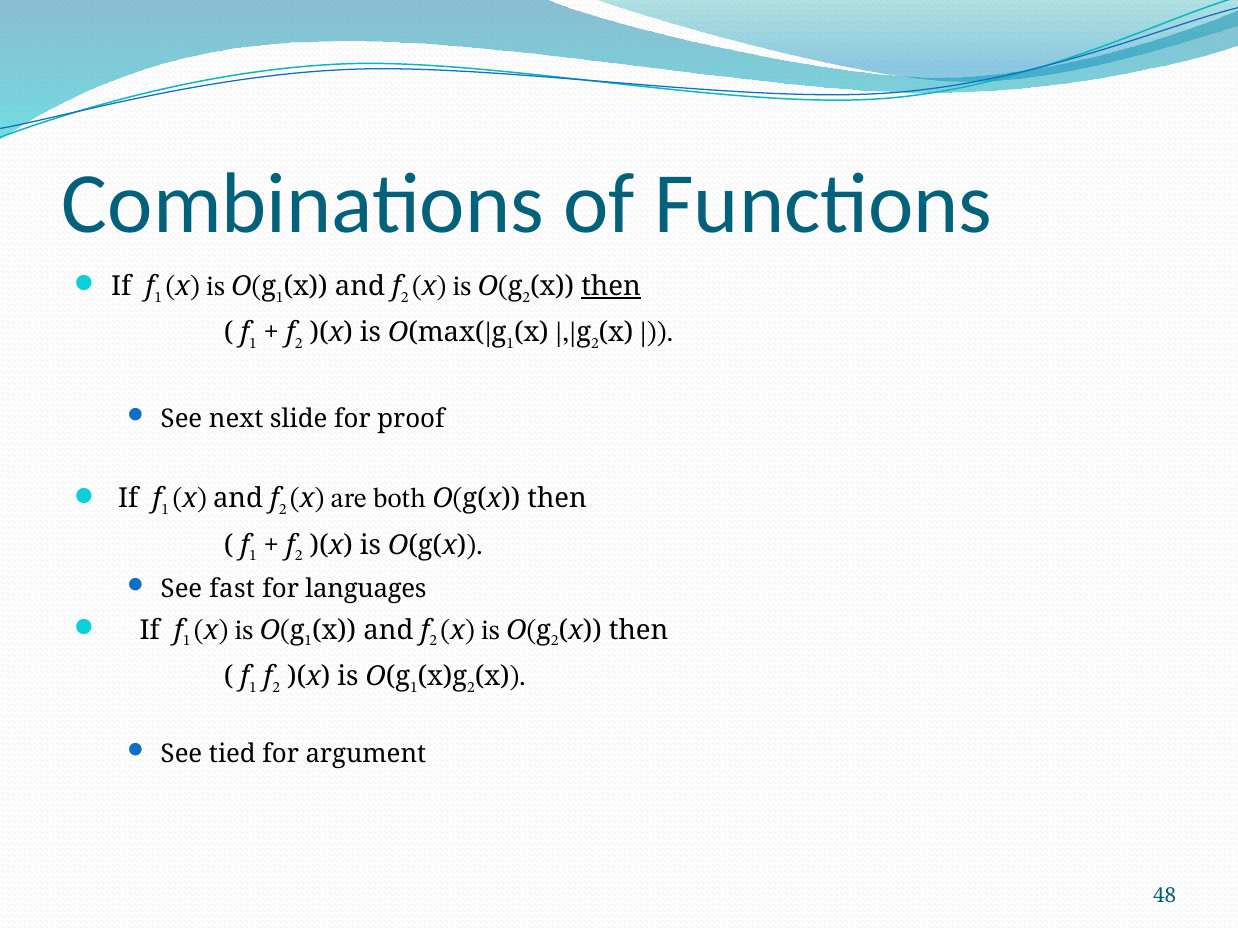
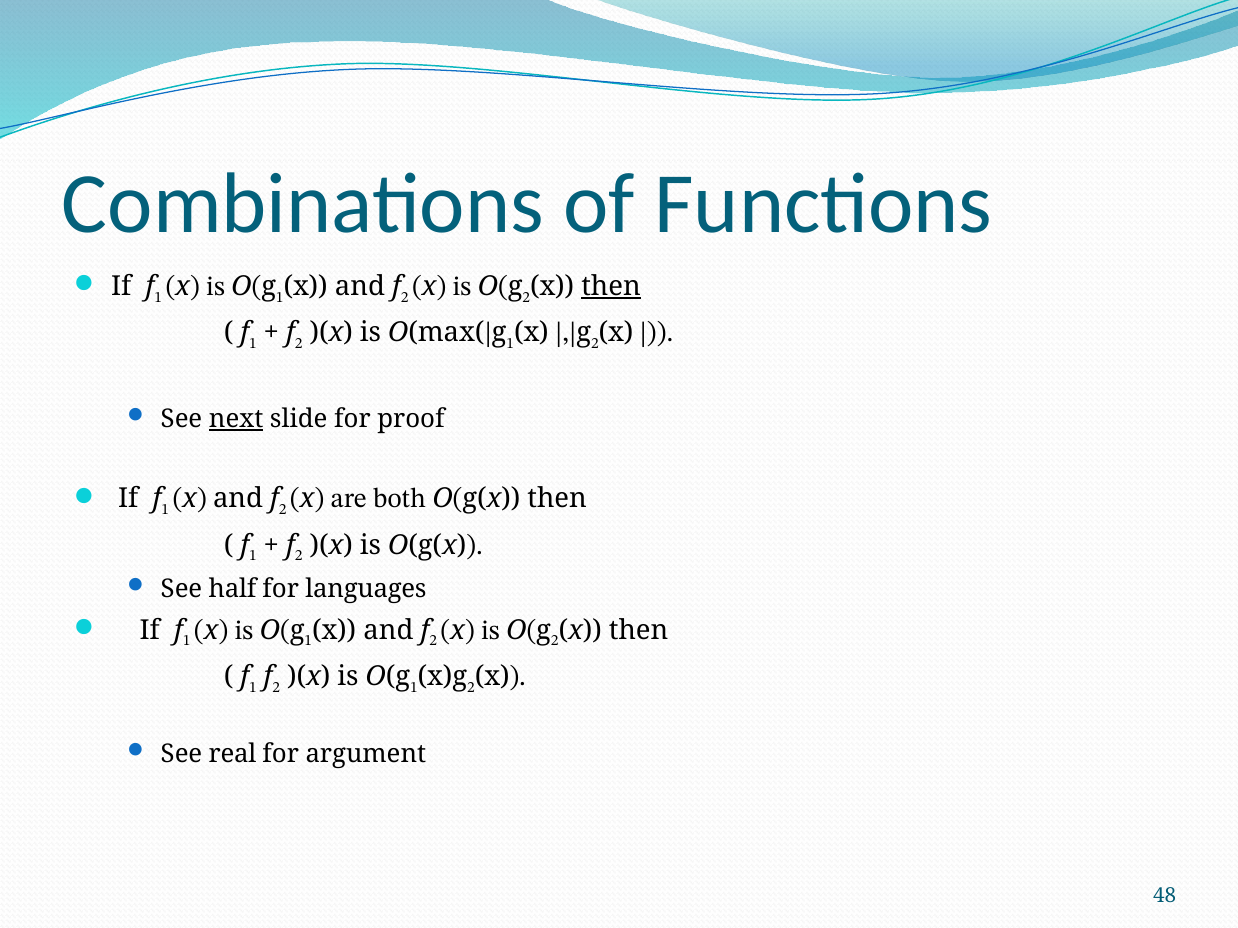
next underline: none -> present
fast: fast -> half
tied: tied -> real
